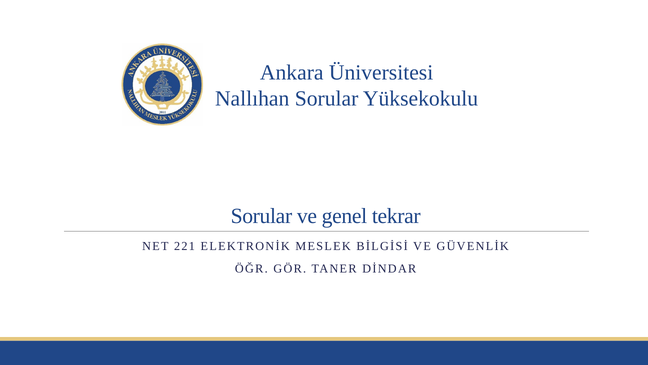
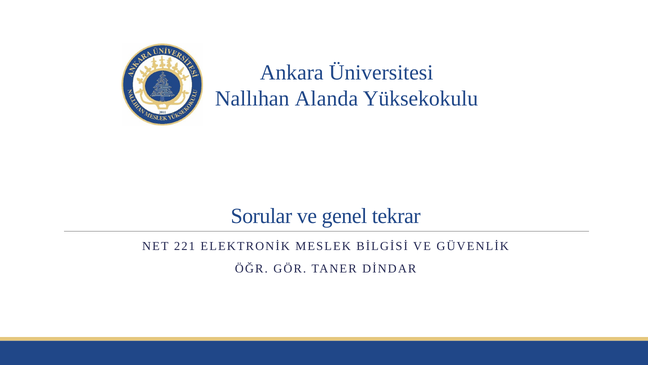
Sorular at (327, 99): Sorular -> Alanda
